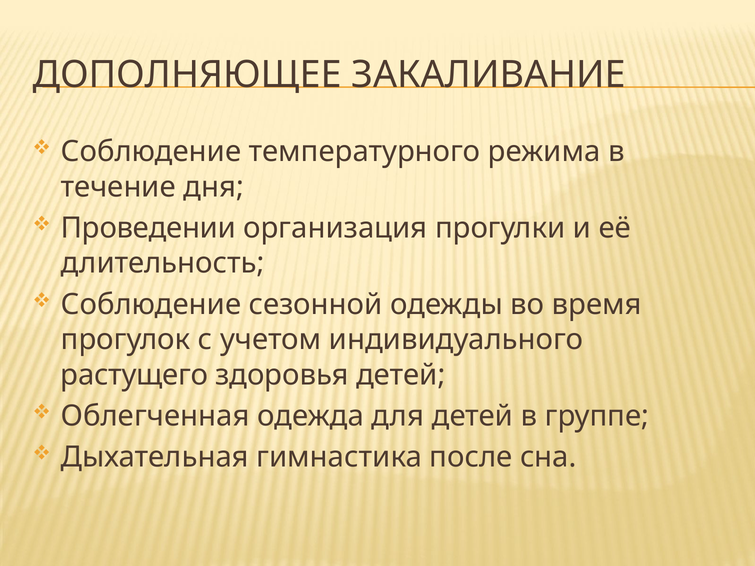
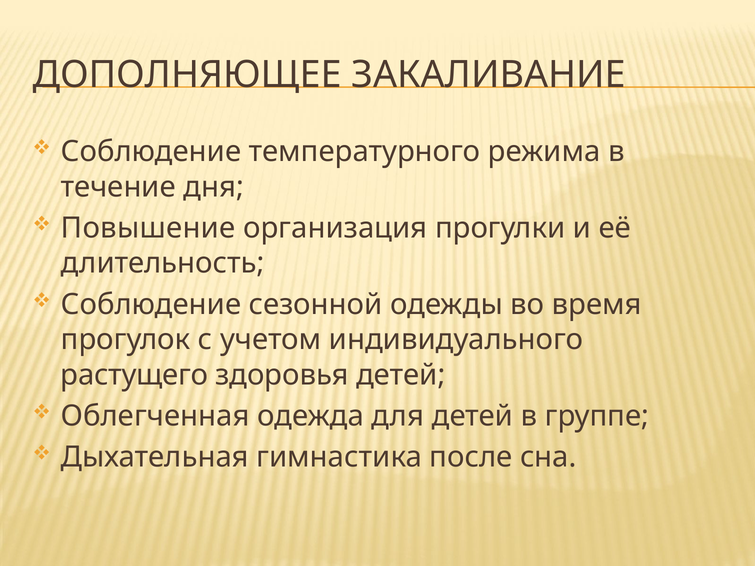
Проведении: Проведении -> Повышение
